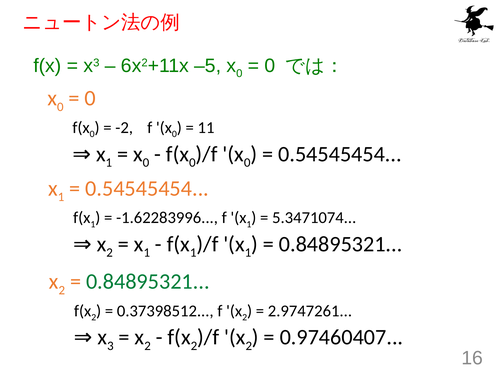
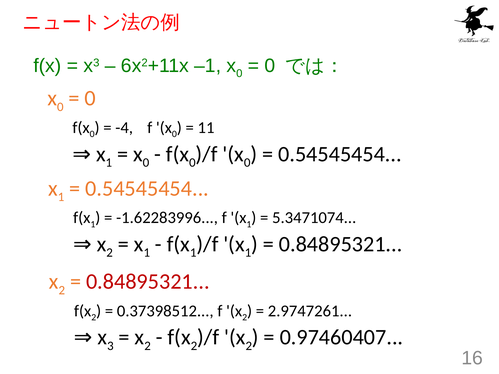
–5: –5 -> –1
-2: -2 -> -4
0.84895321 at (148, 282) colour: green -> red
